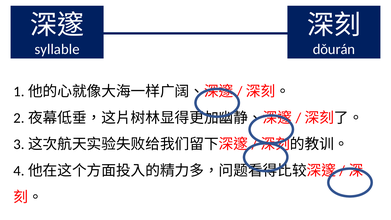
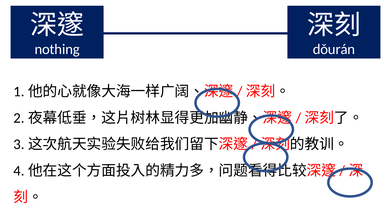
syllable: syllable -> nothing
